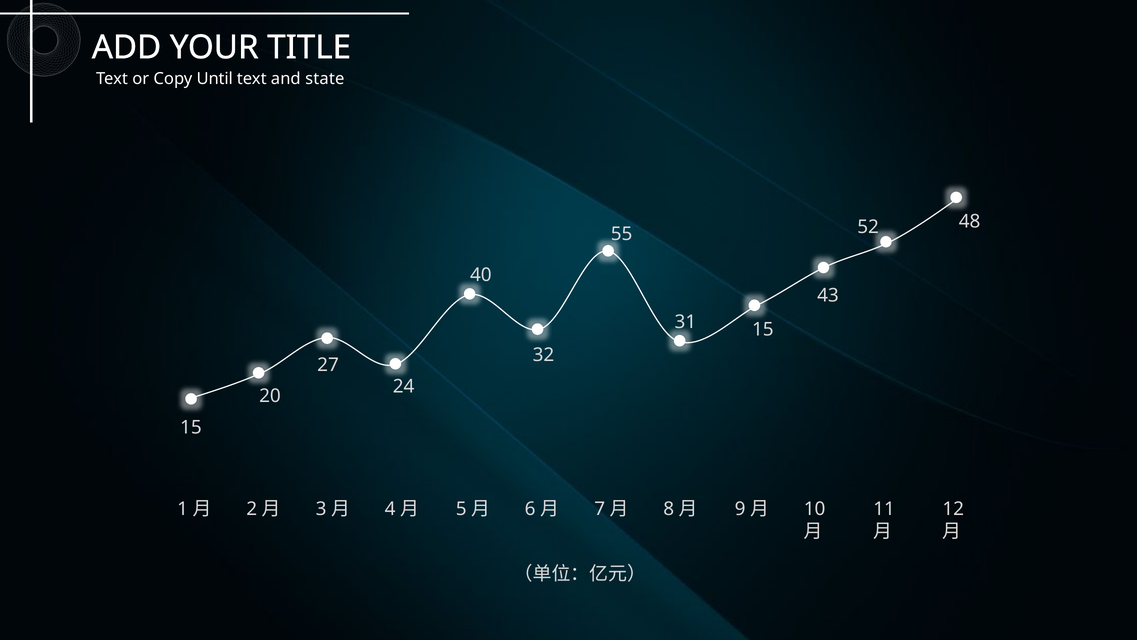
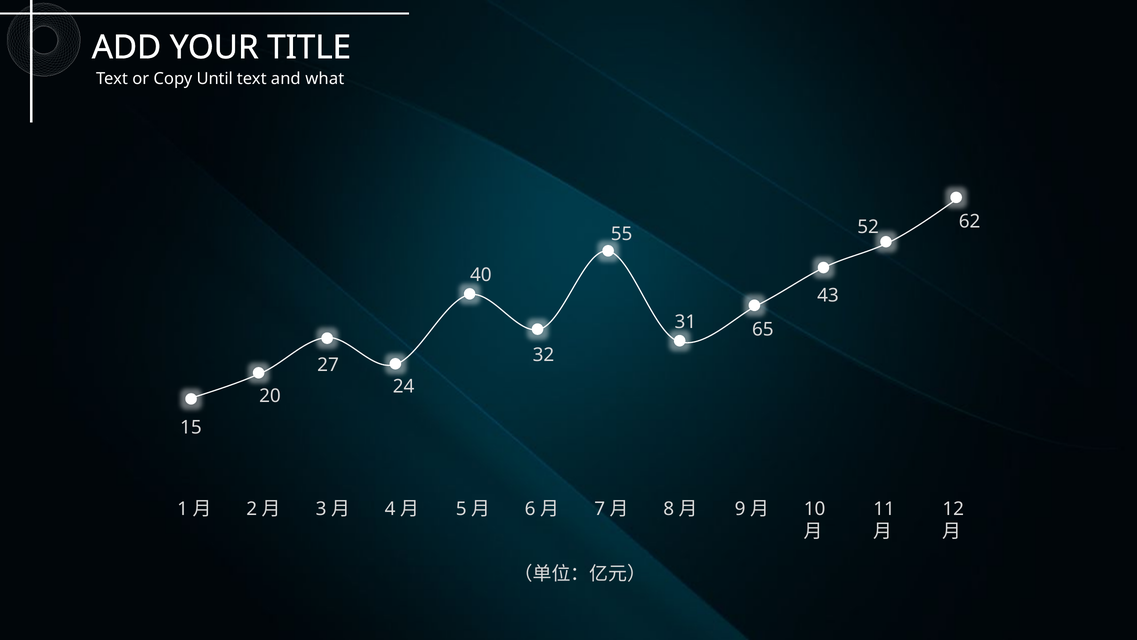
state: state -> what
48: 48 -> 62
31 15: 15 -> 65
